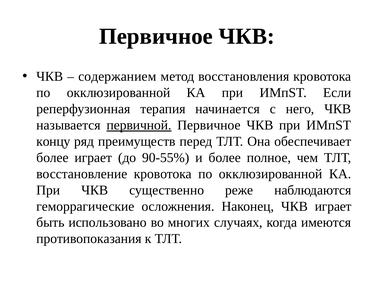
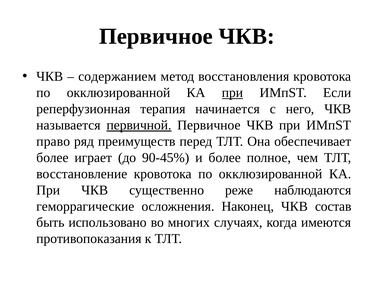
при at (233, 93) underline: none -> present
концу: концу -> право
90-55%: 90-55% -> 90-45%
ЧКВ играет: играет -> состав
